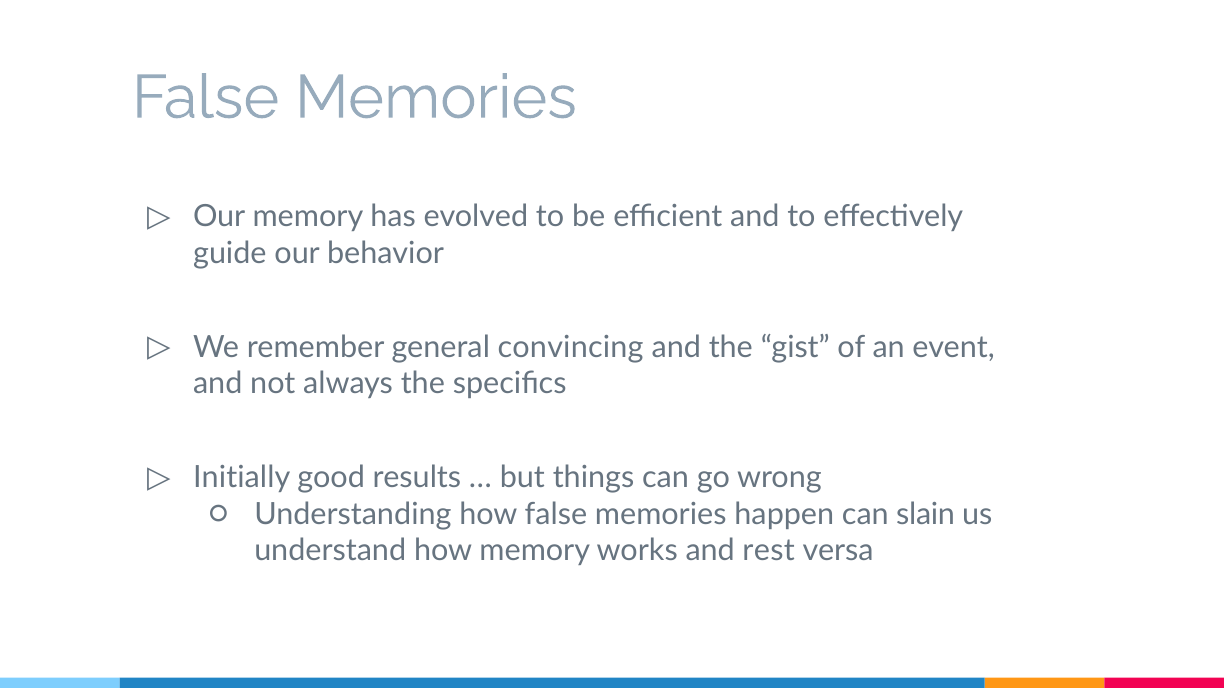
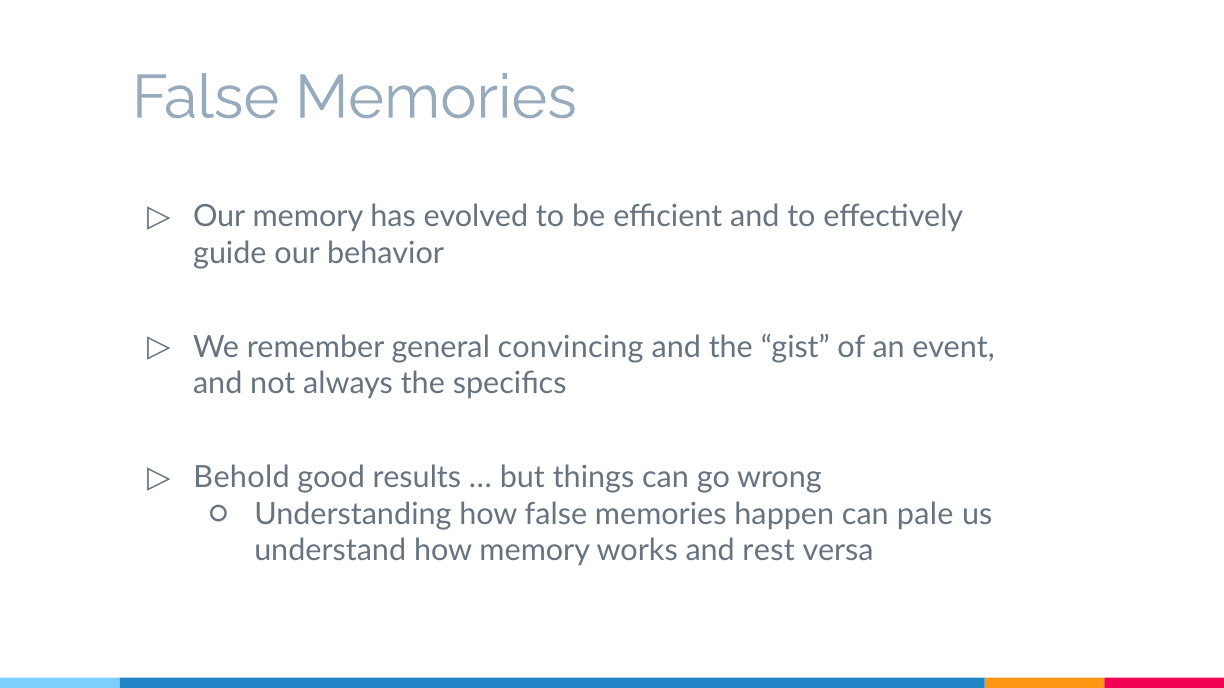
Initially: Initially -> Behold
slain: slain -> pale
